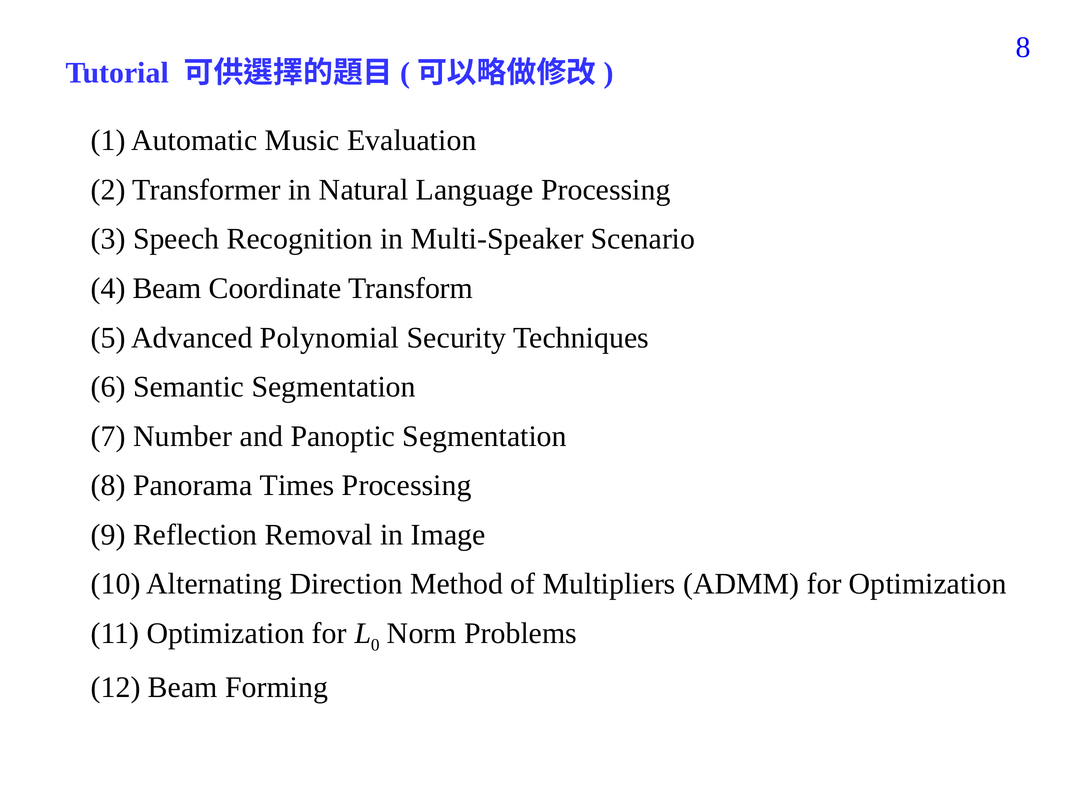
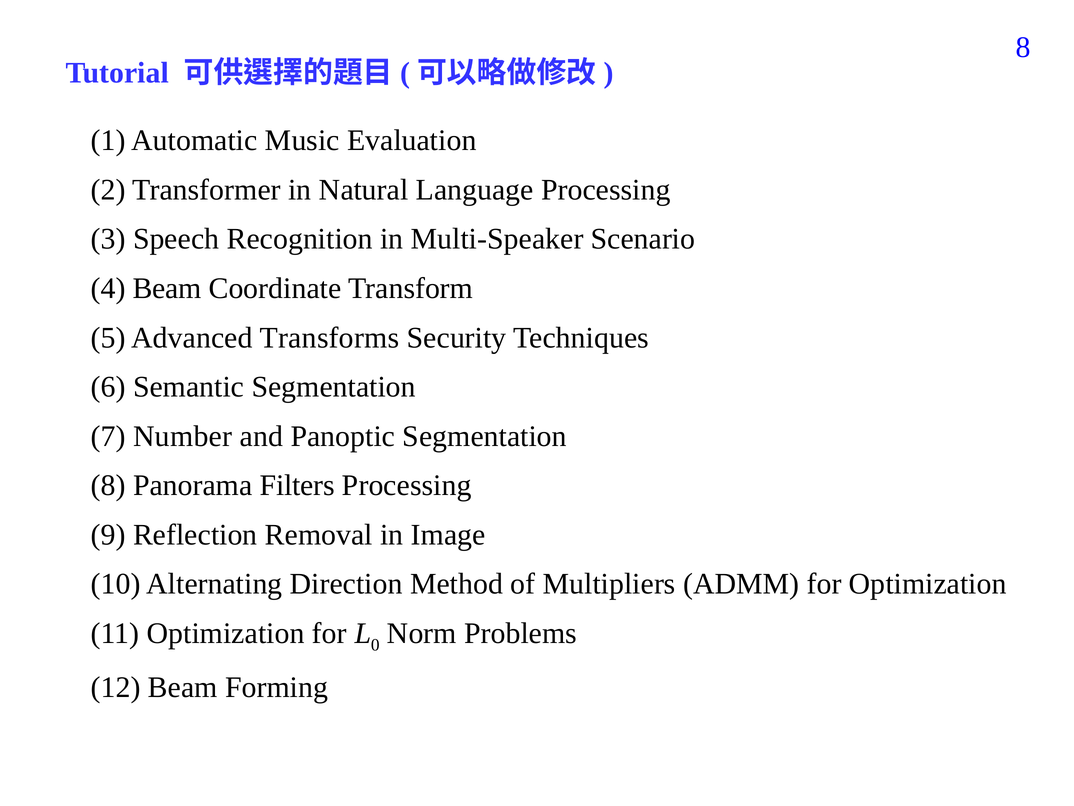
Polynomial: Polynomial -> Transforms
Times: Times -> Filters
